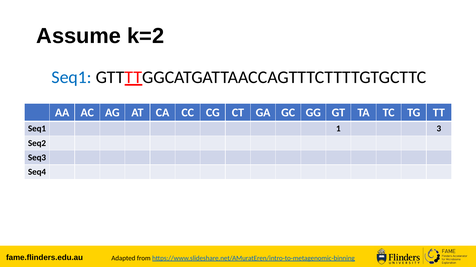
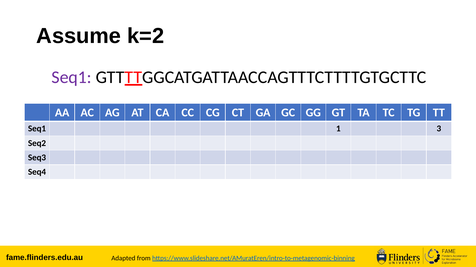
Seq1 at (72, 77) colour: blue -> purple
